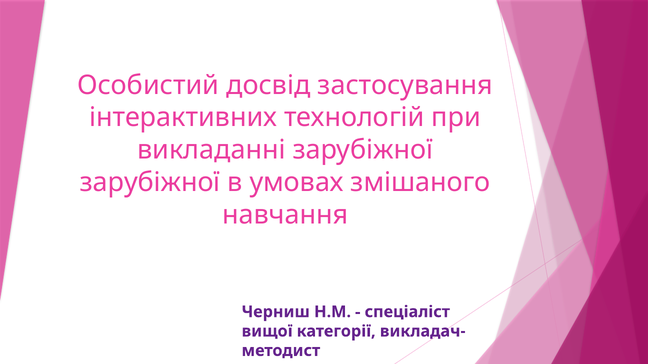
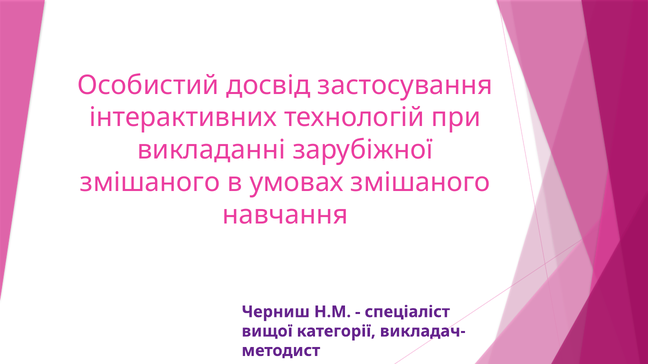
зарубіжної at (150, 183): зарубіжної -> змішаного
